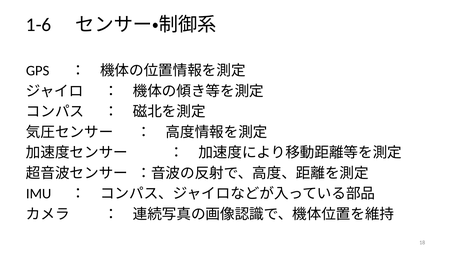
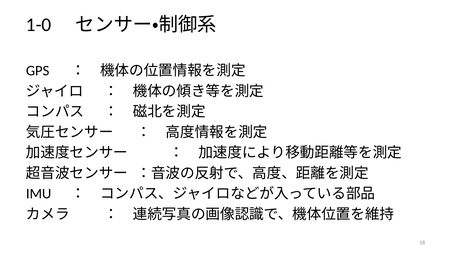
1-6: 1-6 -> 1-0
